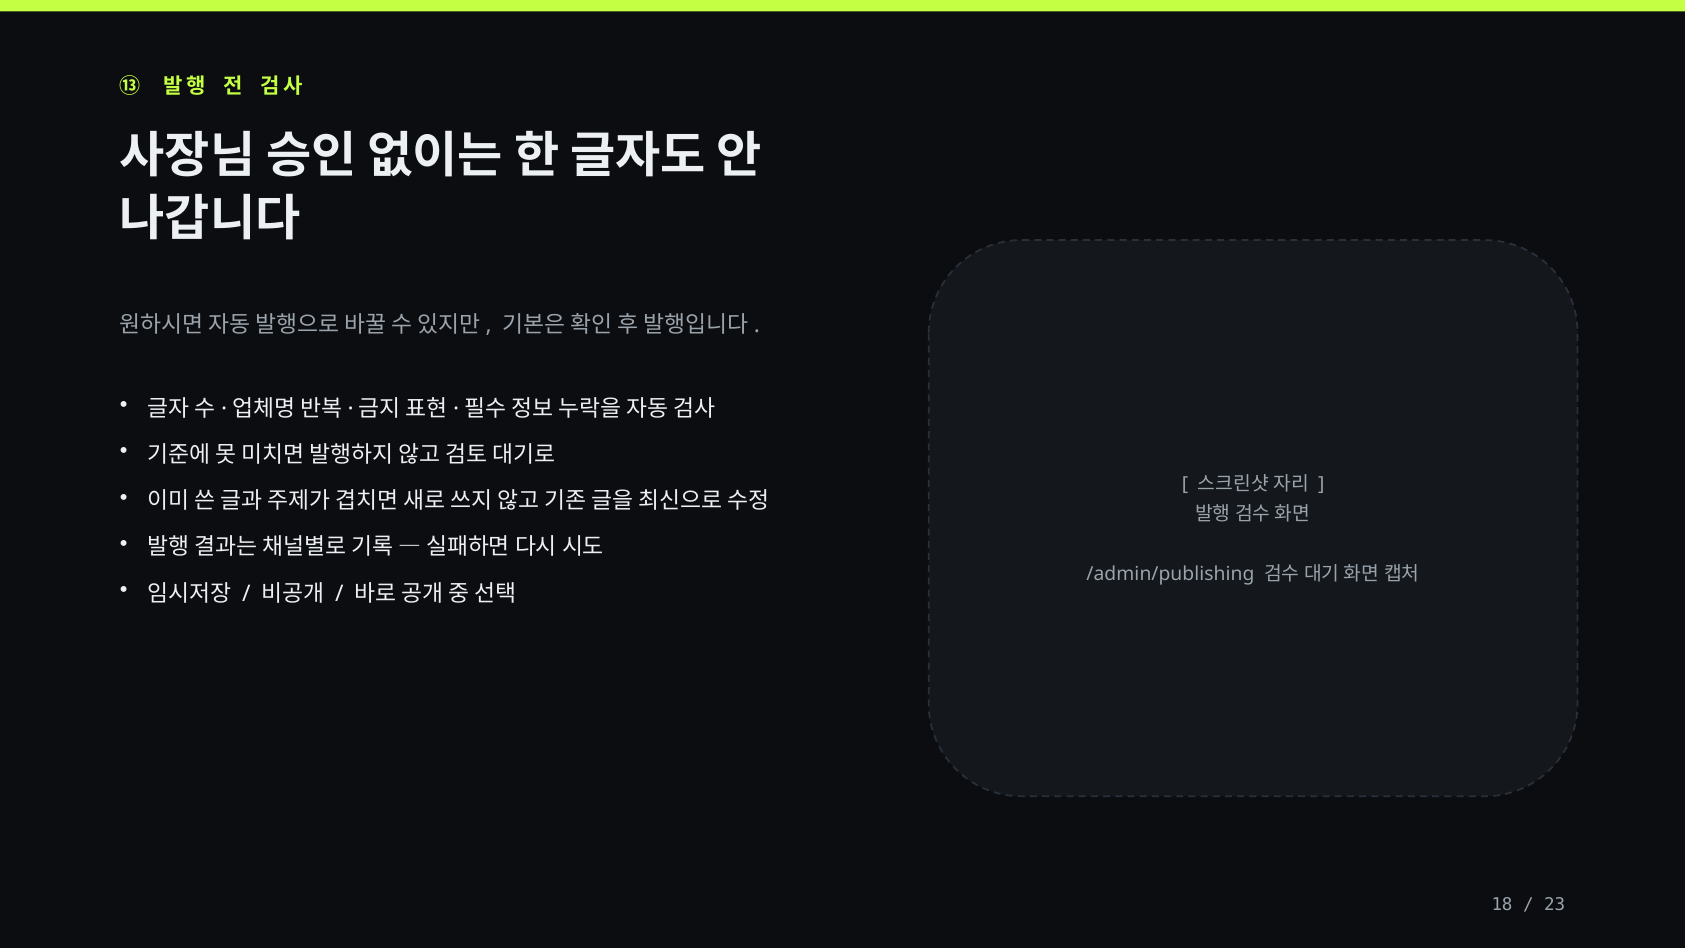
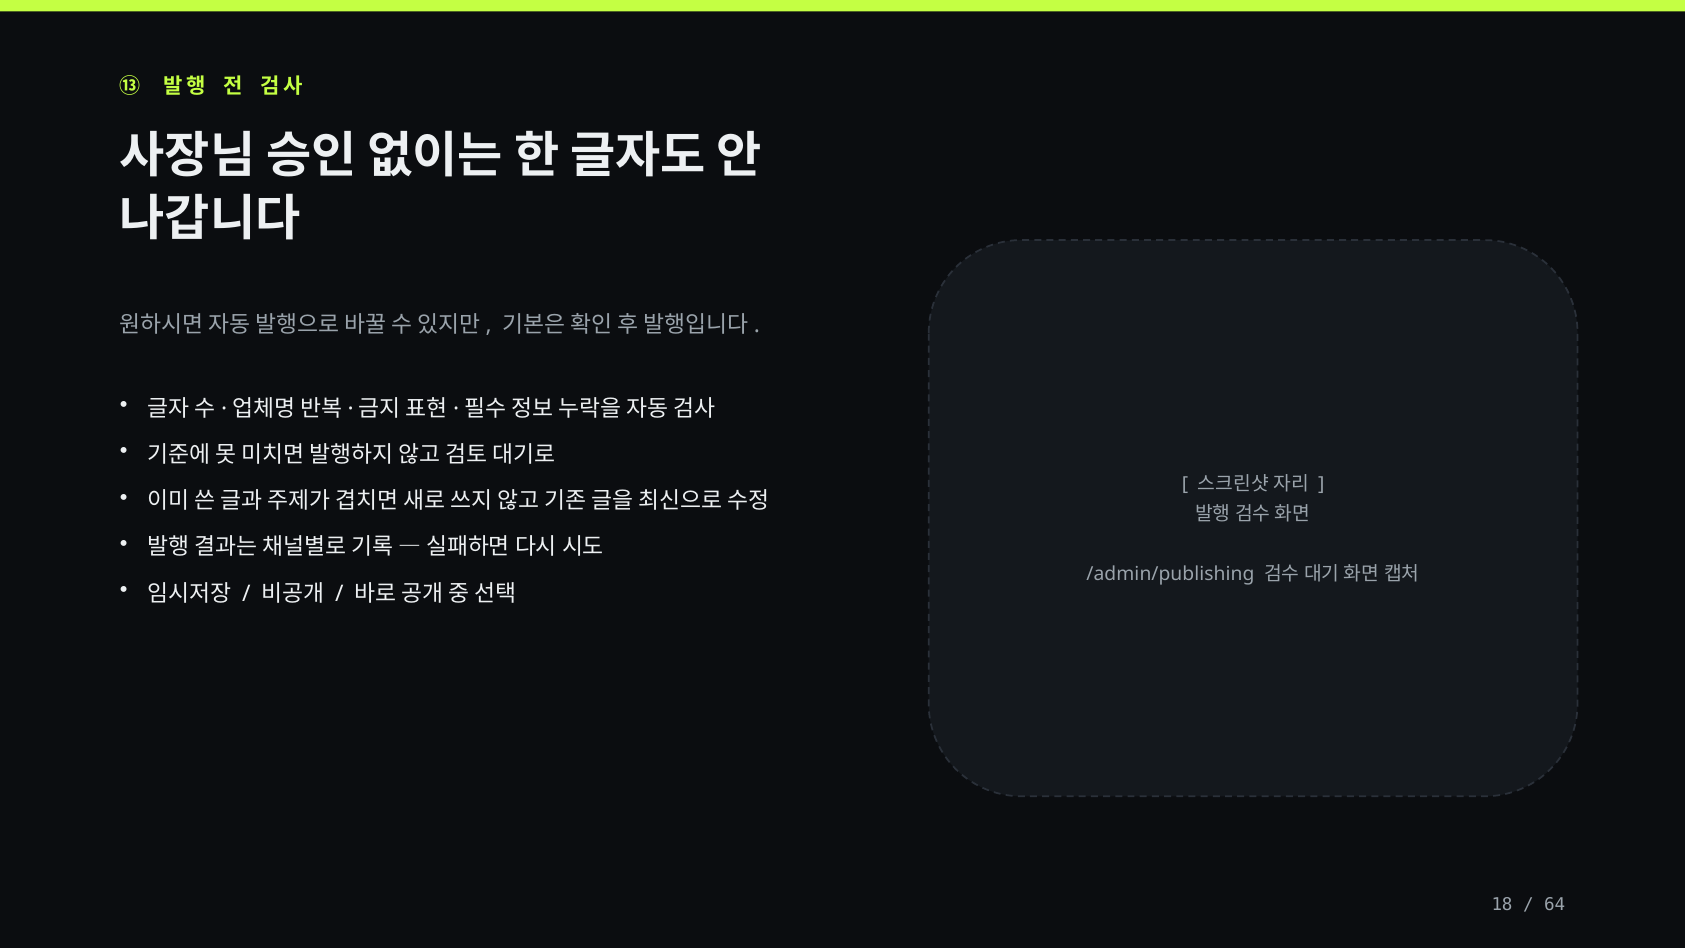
23: 23 -> 64
